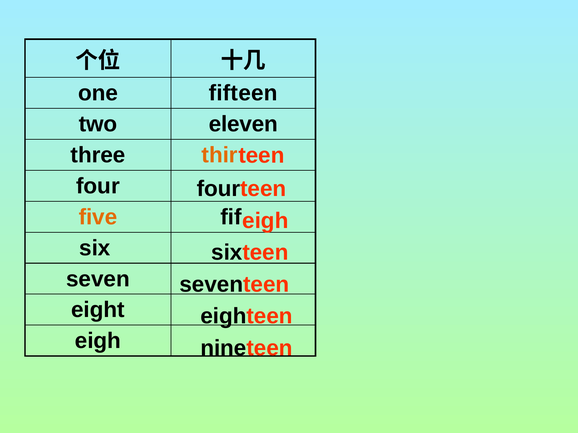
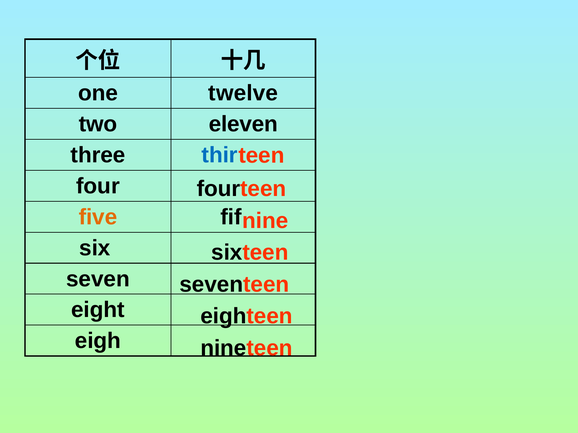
fifteen: fifteen -> twelve
thir colour: orange -> blue
eigh at (265, 221): eigh -> nine
